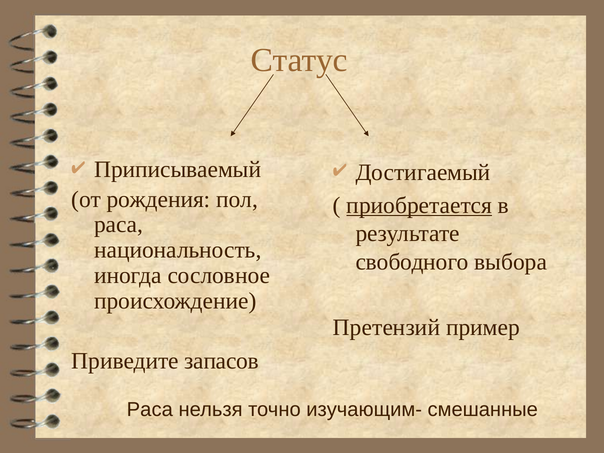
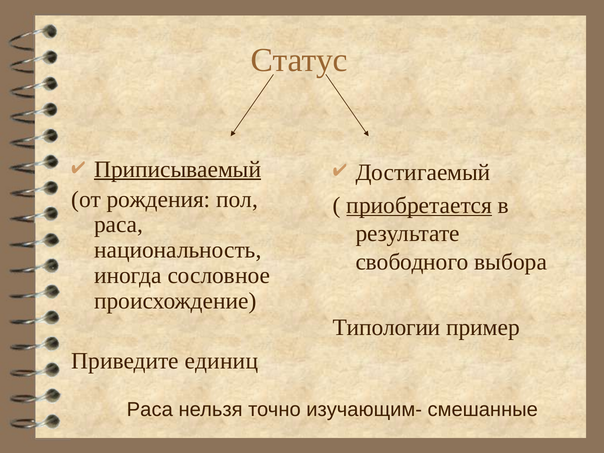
Приписываемый underline: none -> present
Претензий: Претензий -> Типологии
запасов: запасов -> единиц
